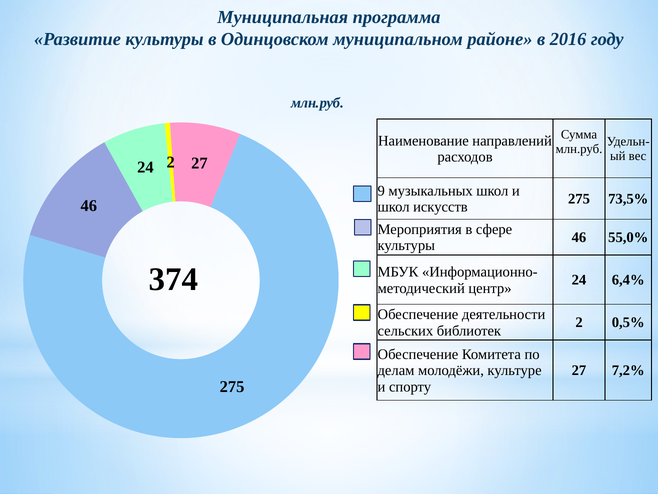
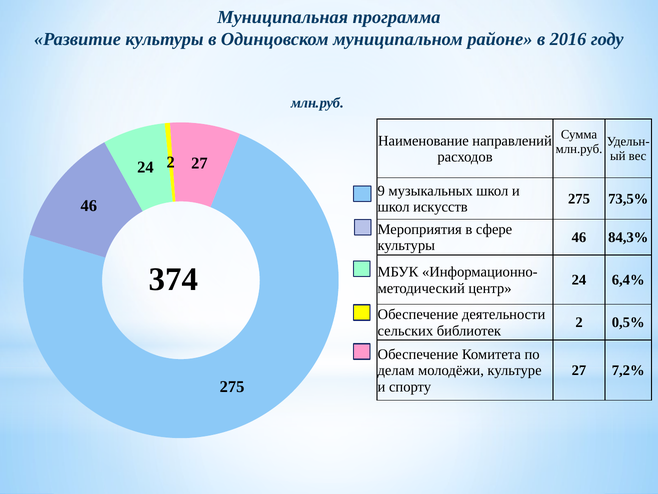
55,0%: 55,0% -> 84,3%
